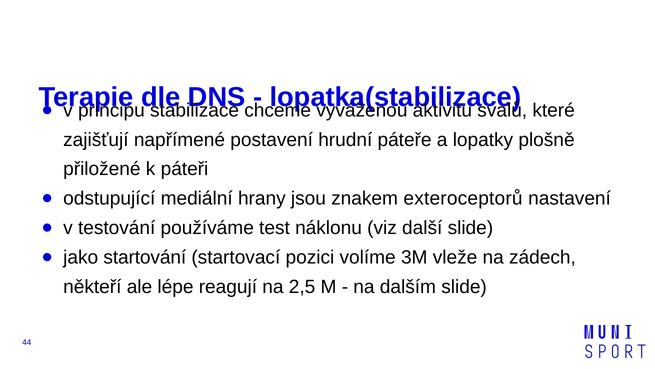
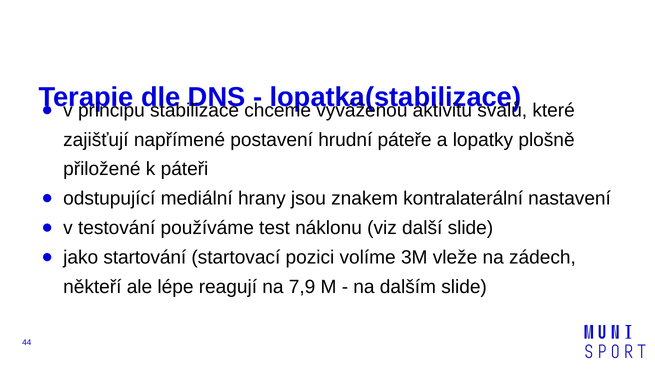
exteroceptorů: exteroceptorů -> kontralaterální
2,5: 2,5 -> 7,9
